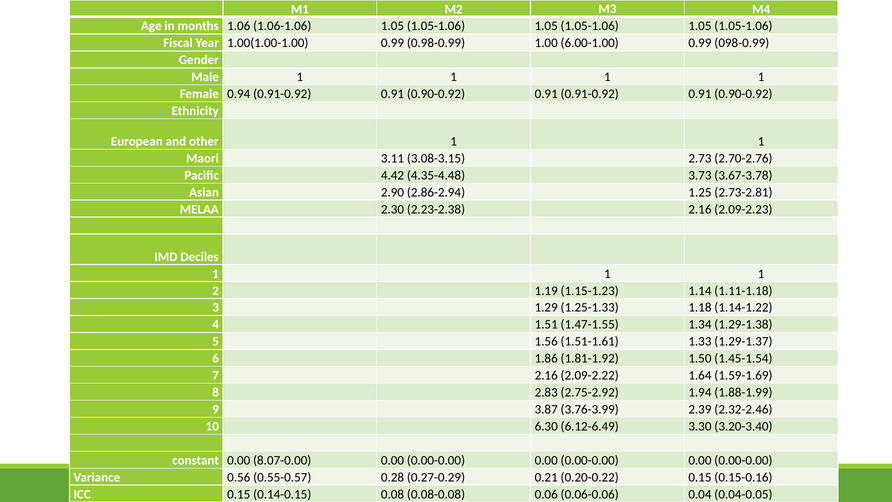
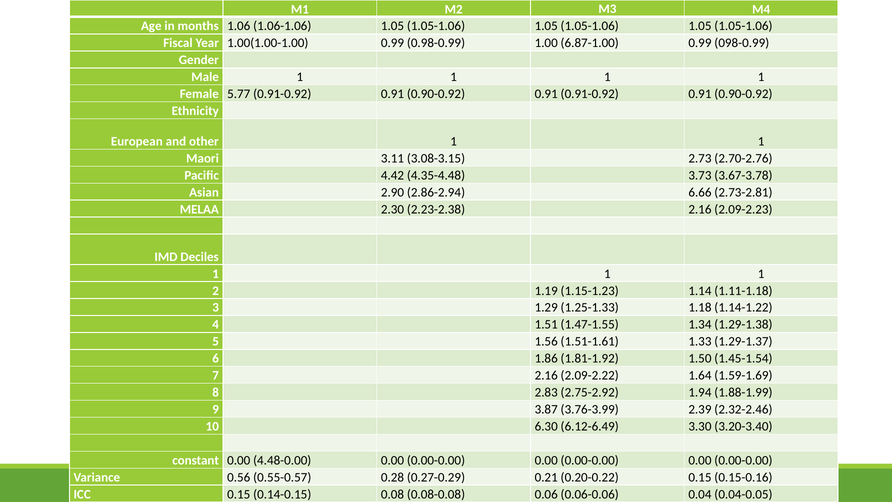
6.00-1.00: 6.00-1.00 -> 6.87-1.00
0.94: 0.94 -> 5.77
1.25: 1.25 -> 6.66
8.07-0.00: 8.07-0.00 -> 4.48-0.00
